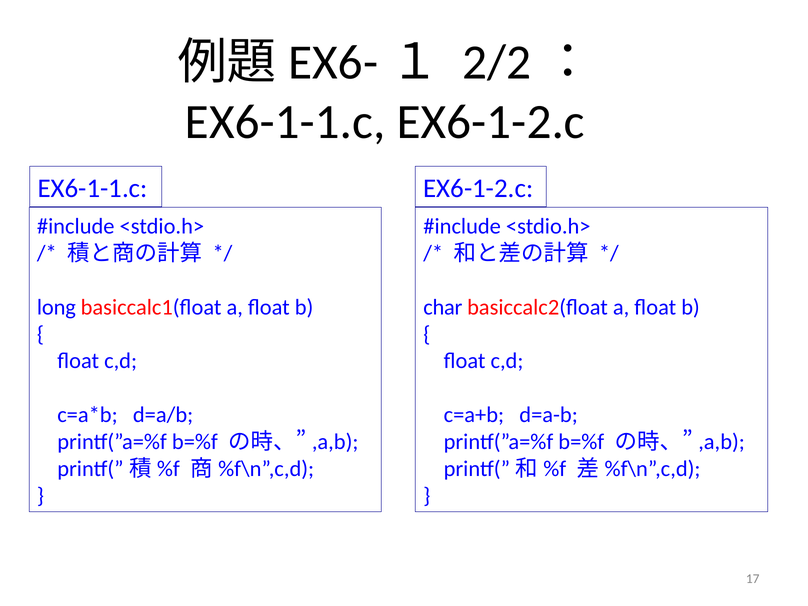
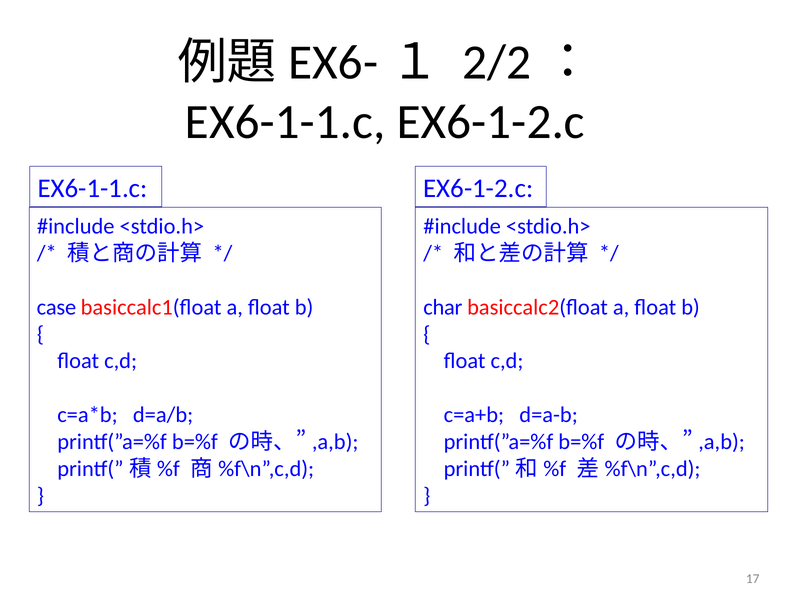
long: long -> case
